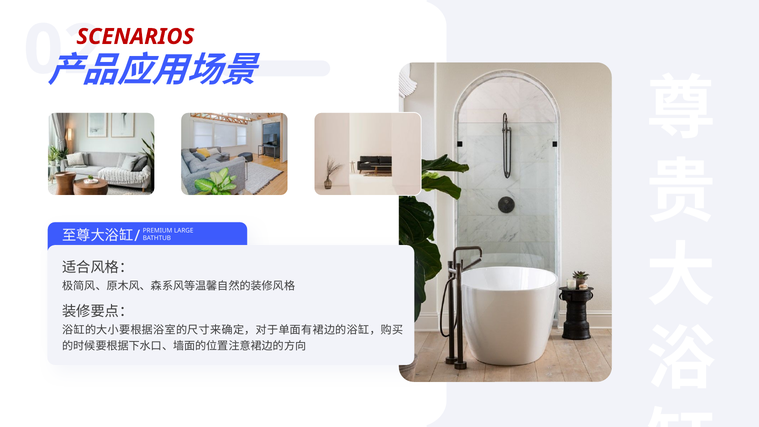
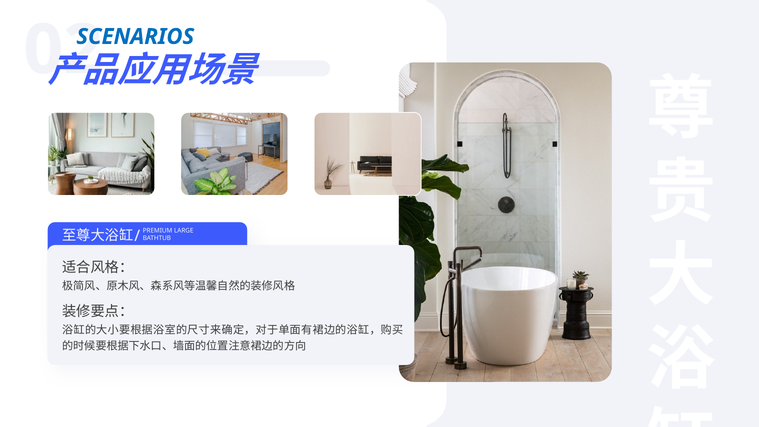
SCENARIOS colour: red -> blue
